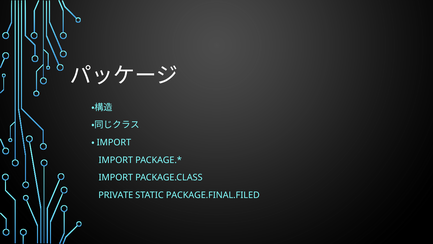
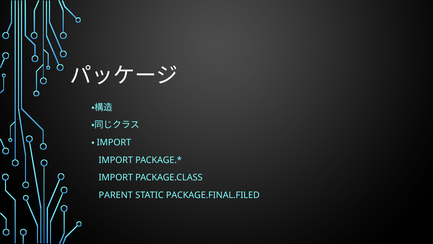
PRIVATE: PRIVATE -> PARENT
